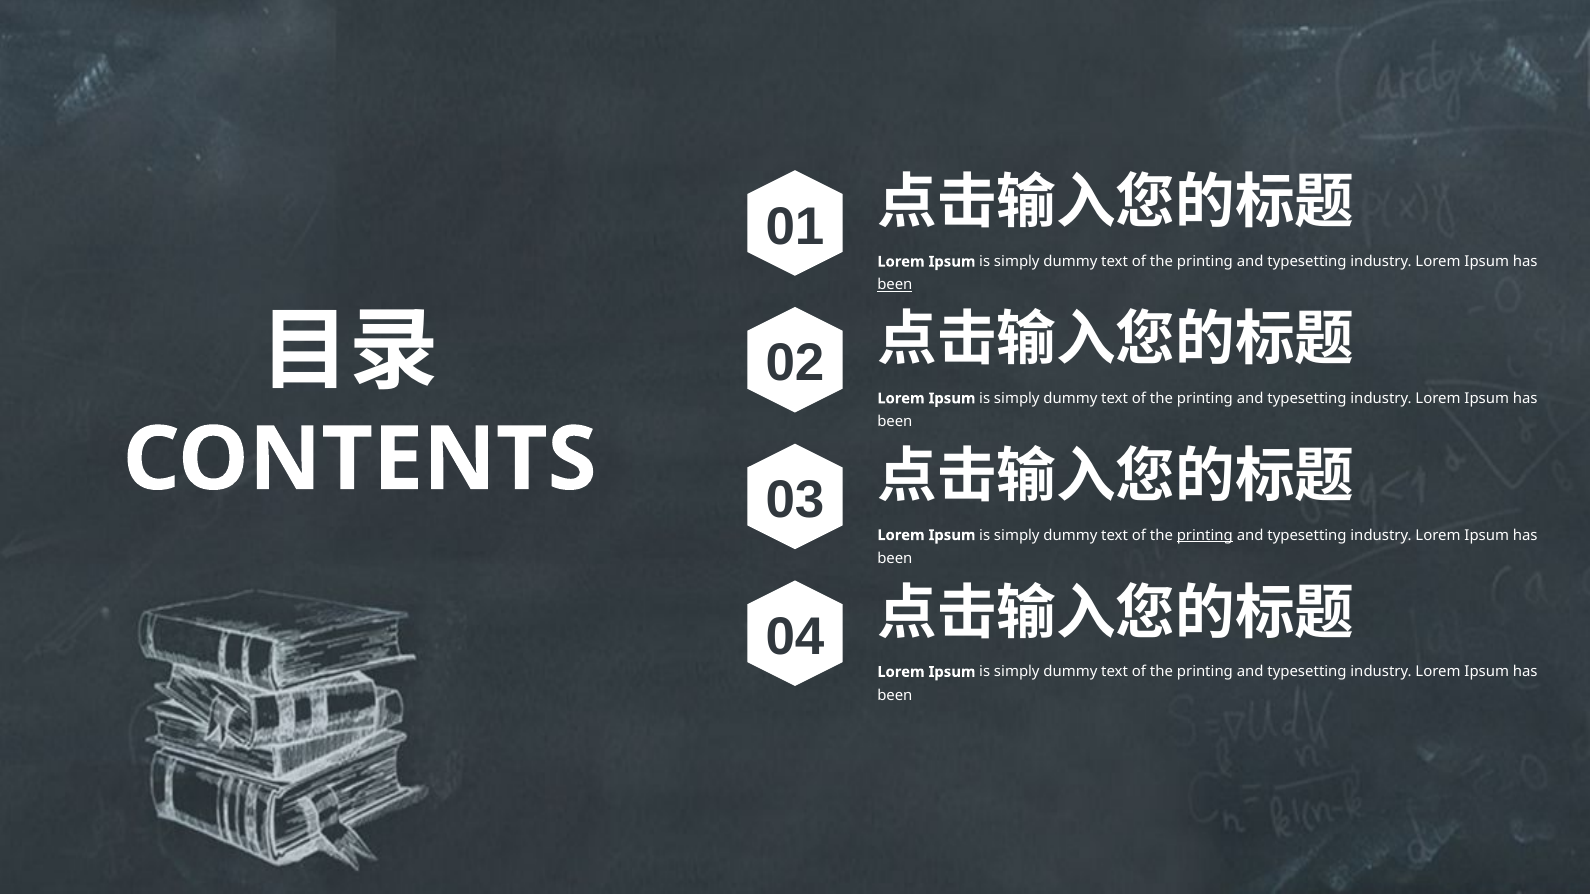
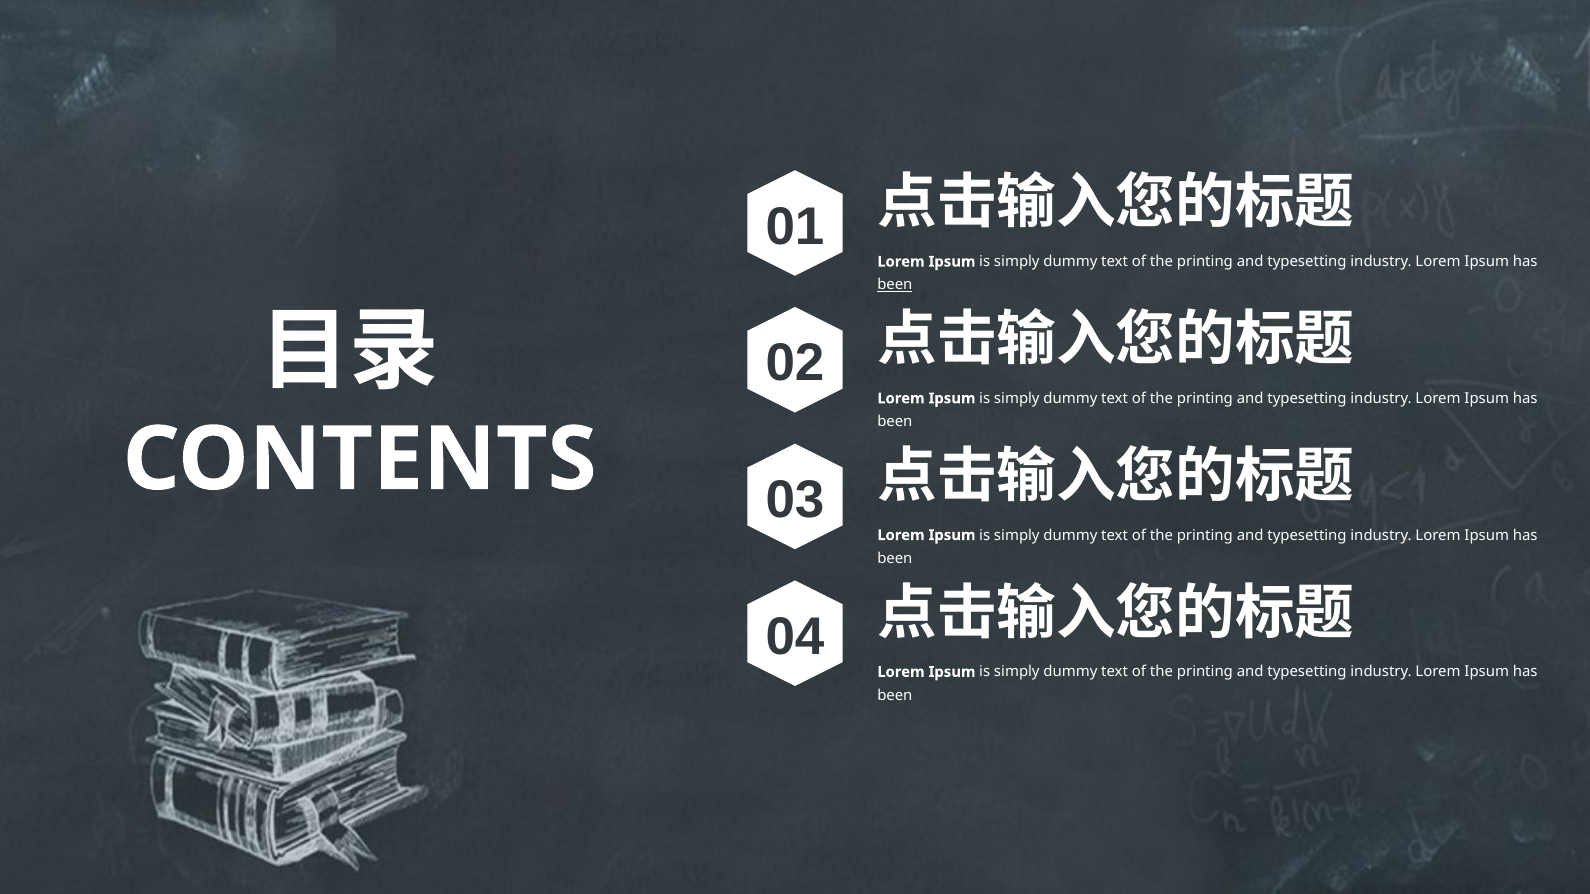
printing at (1205, 535) underline: present -> none
